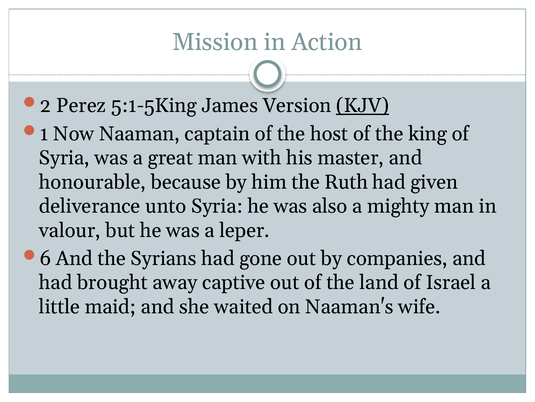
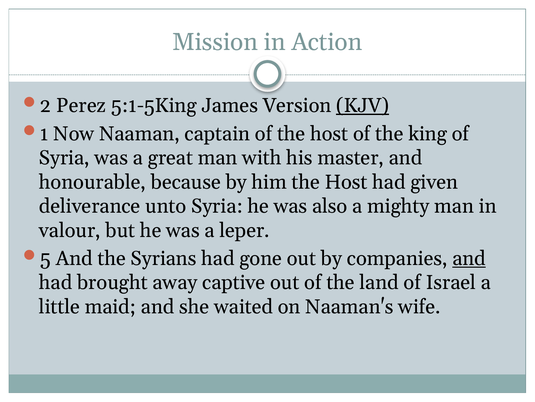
him the Ruth: Ruth -> Host
6: 6 -> 5
and at (469, 258) underline: none -> present
